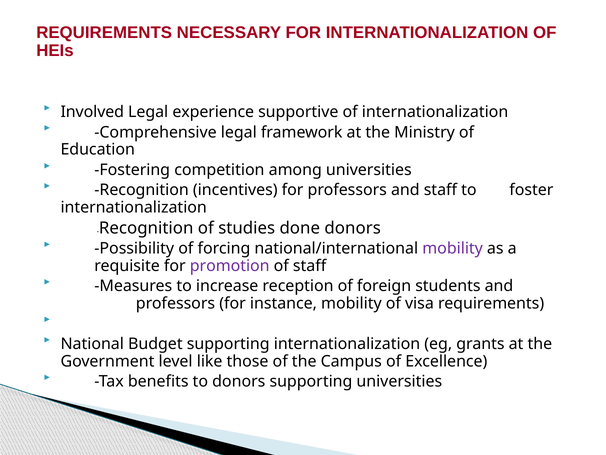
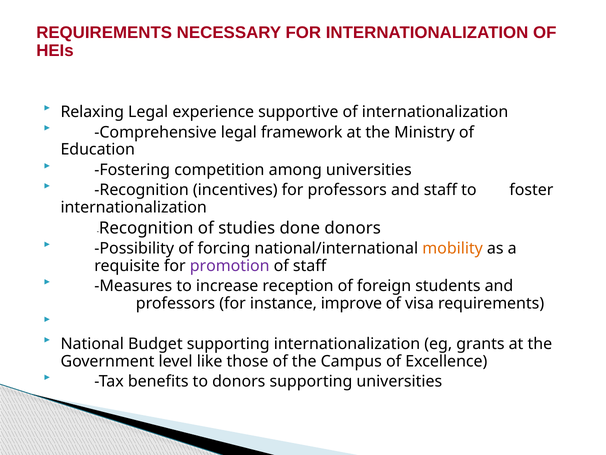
Involved: Involved -> Relaxing
mobility at (453, 248) colour: purple -> orange
instance mobility: mobility -> improve
